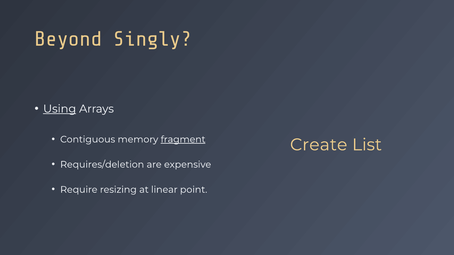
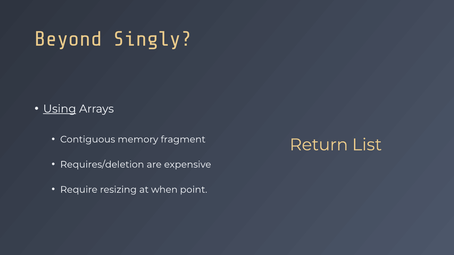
fragment underline: present -> none
Create: Create -> Return
linear: linear -> when
